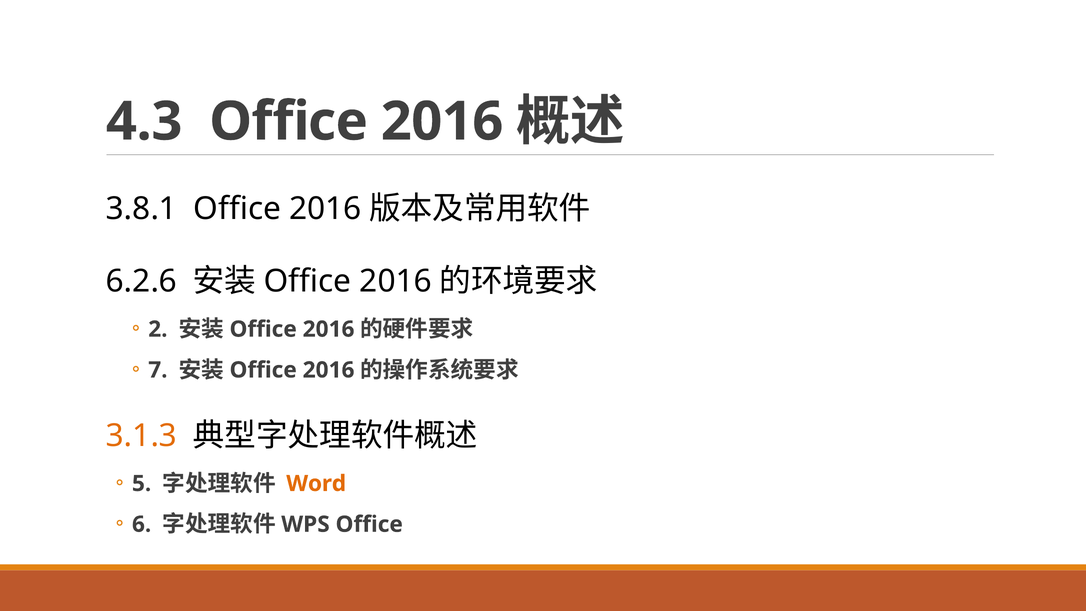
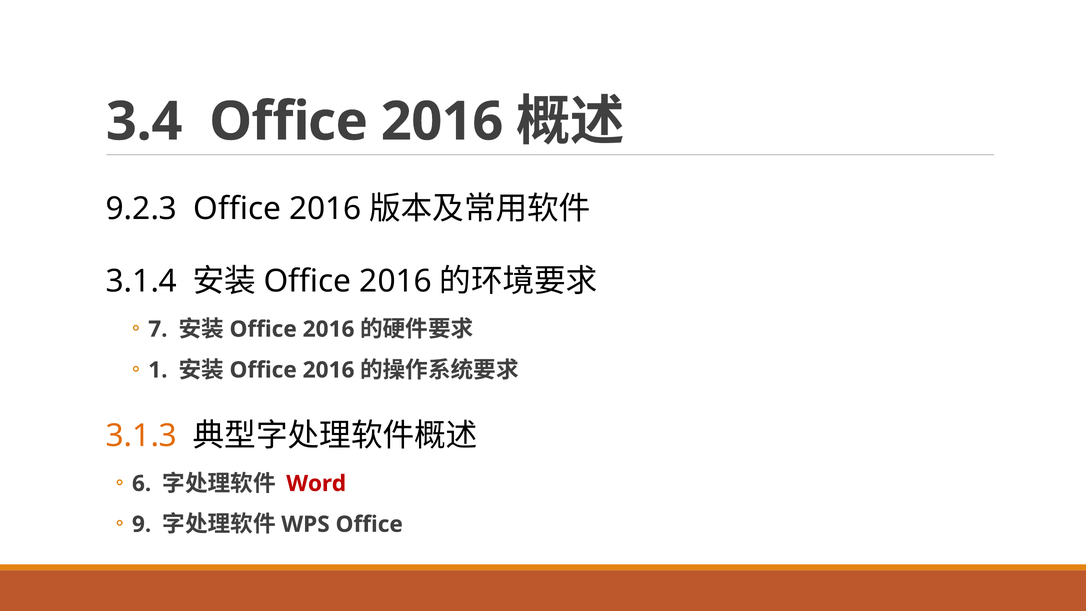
4.3: 4.3 -> 3.4
3.8.1: 3.8.1 -> 9.2.3
6.2.6: 6.2.6 -> 3.1.4
2: 2 -> 7
7: 7 -> 1
5: 5 -> 6
Word colour: orange -> red
6: 6 -> 9
